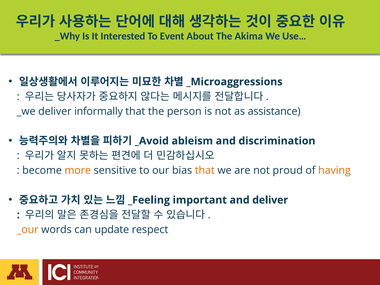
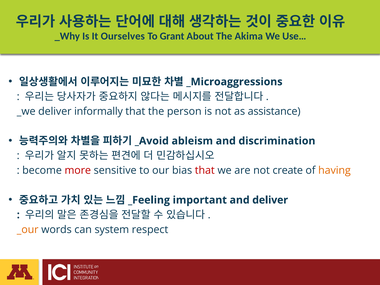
Interested: Interested -> Ourselves
Event: Event -> Grant
more colour: orange -> red
that at (205, 170) colour: orange -> red
proud: proud -> create
update: update -> system
